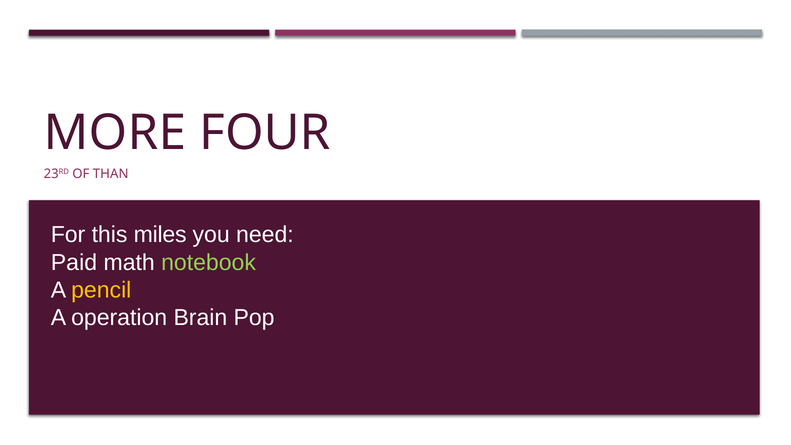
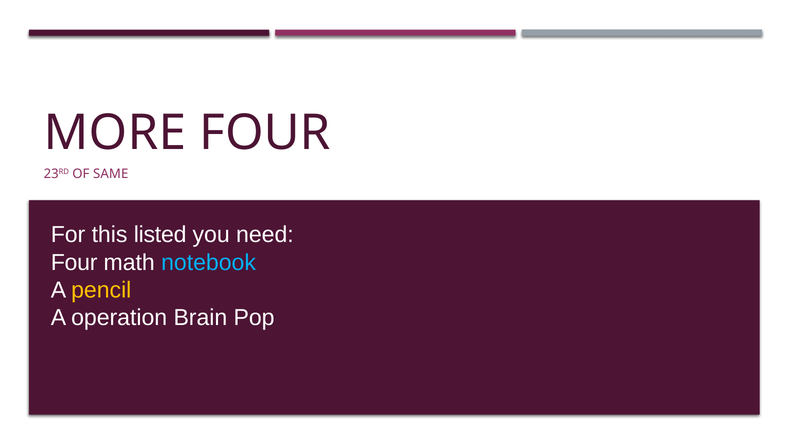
THAN: THAN -> SAME
miles: miles -> listed
Paid at (74, 262): Paid -> Four
notebook colour: light green -> light blue
